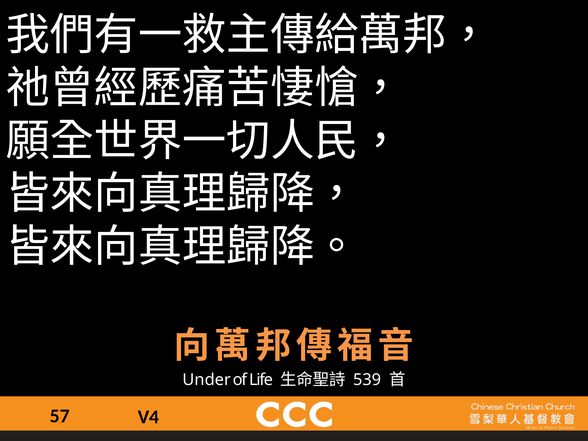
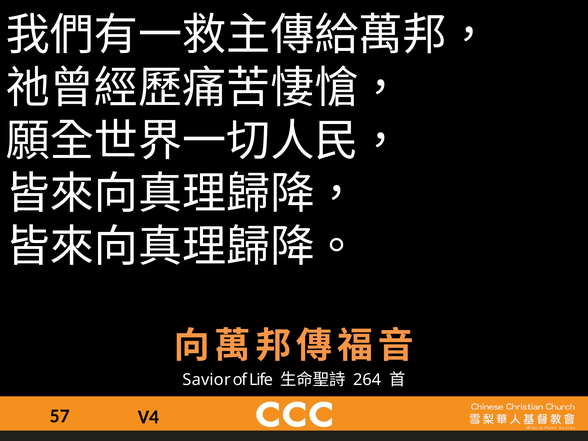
Under: Under -> Savior
539: 539 -> 264
